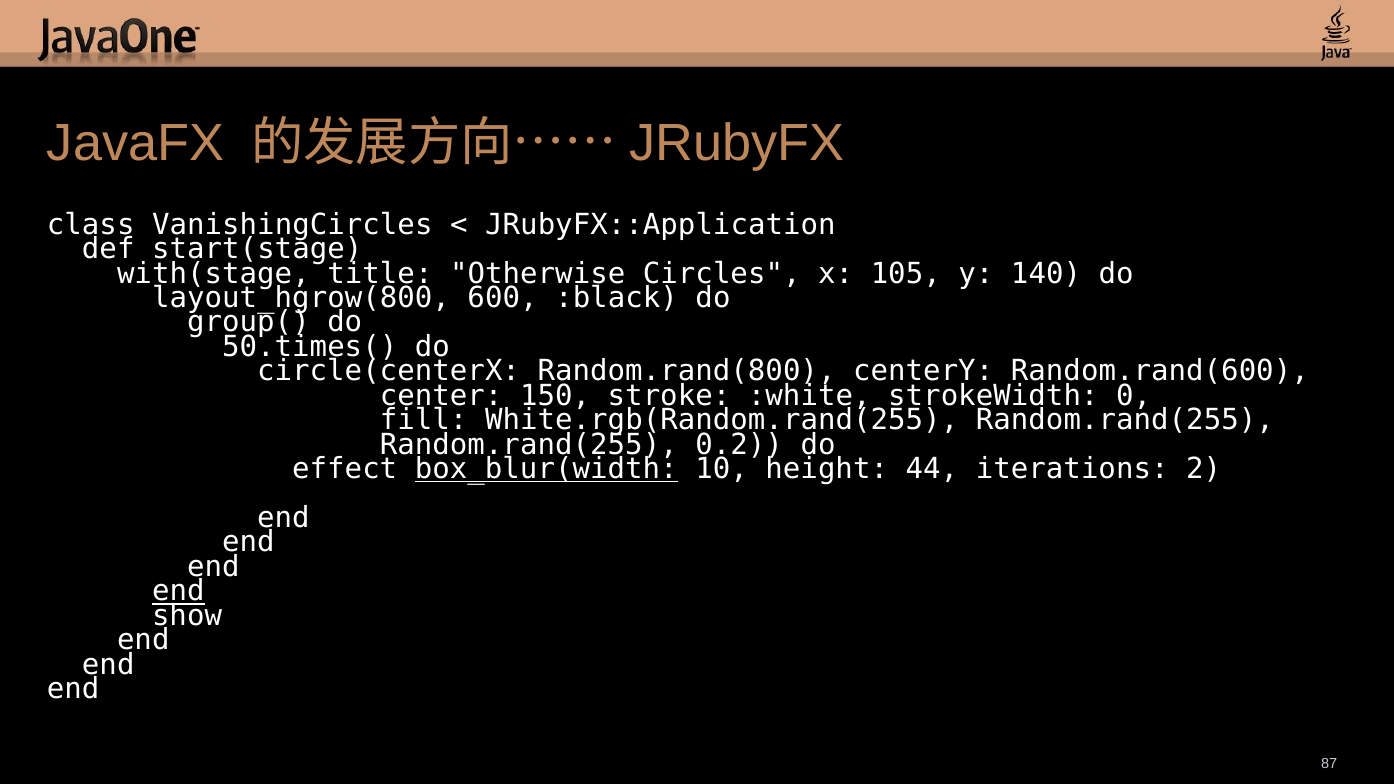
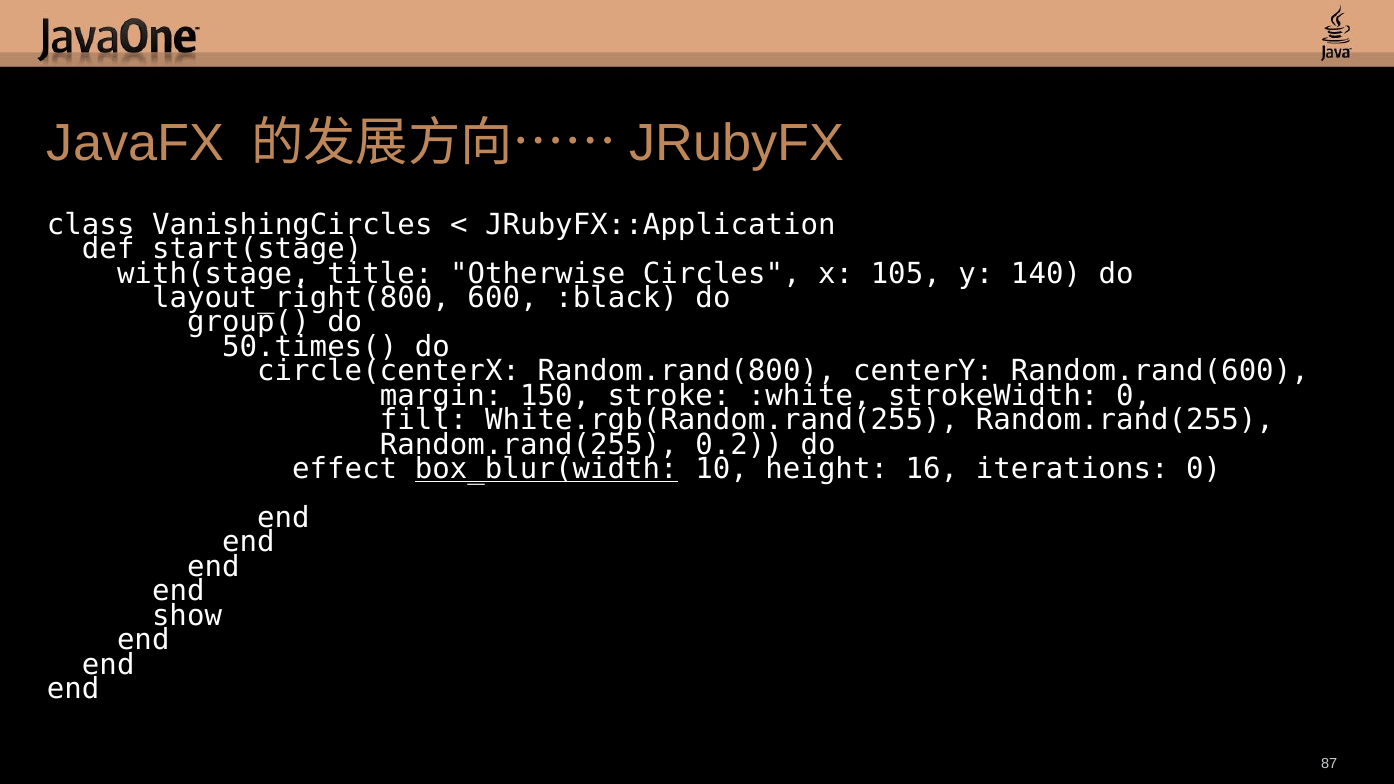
layout_hgrow(800: layout_hgrow(800 -> layout_right(800
center: center -> margin
44: 44 -> 16
iterations 2: 2 -> 0
end at (178, 592) underline: present -> none
